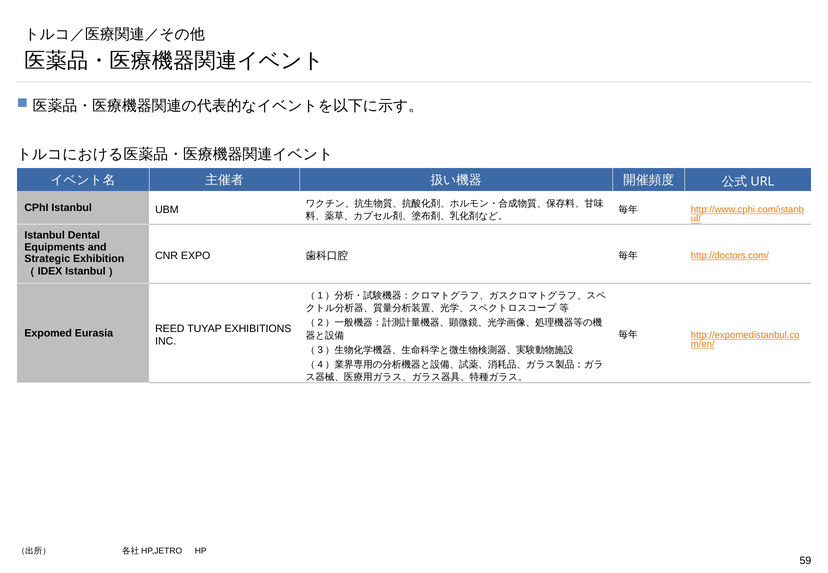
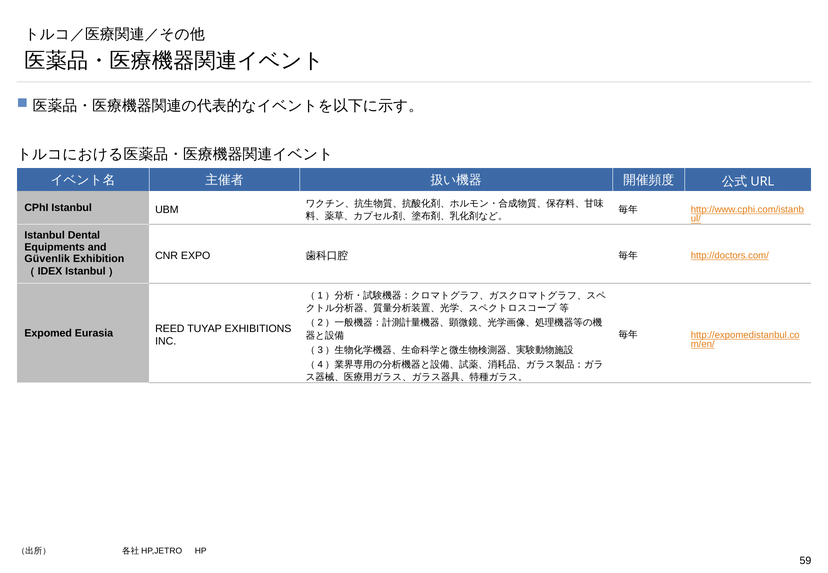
Strategic: Strategic -> Güvenlik
